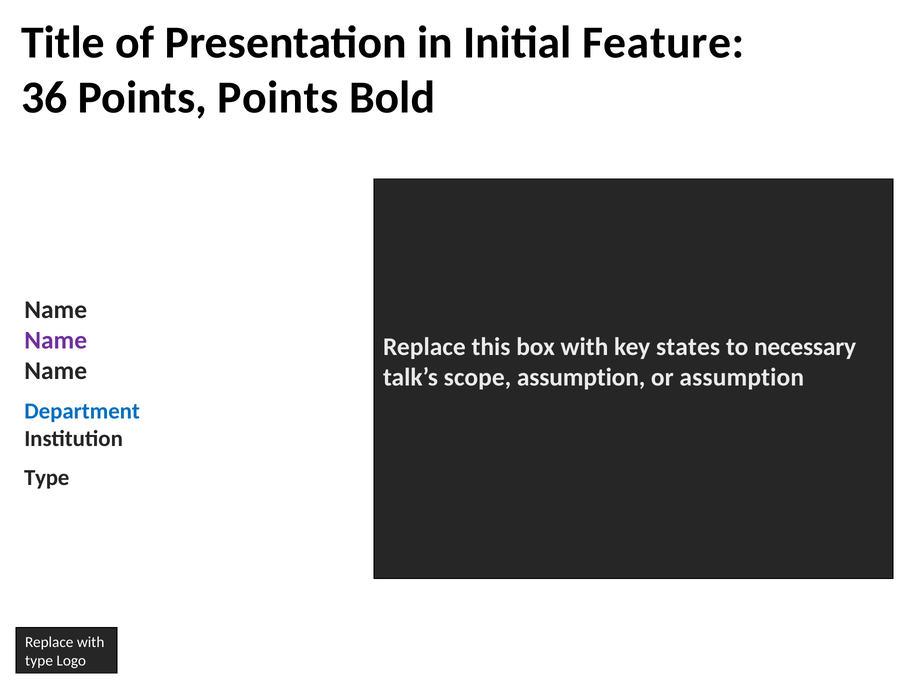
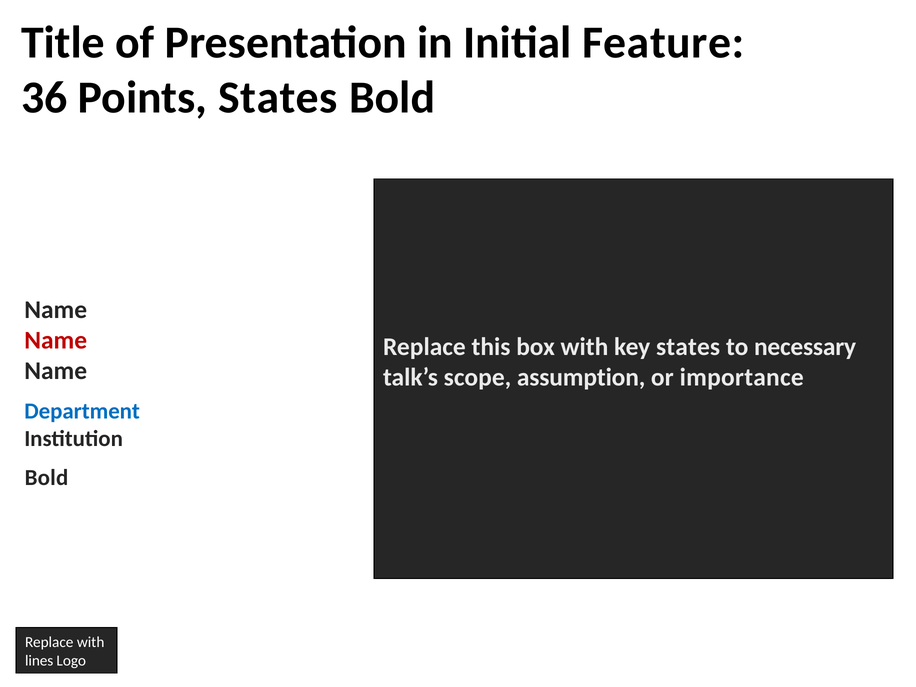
Points Points: Points -> States
Name at (56, 340) colour: purple -> red
or assumption: assumption -> importance
Type at (47, 477): Type -> Bold
type at (39, 661): type -> lines
